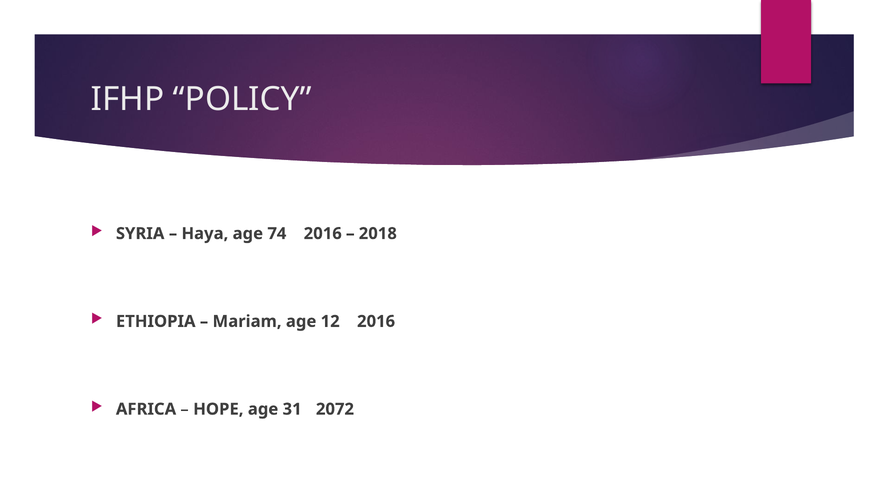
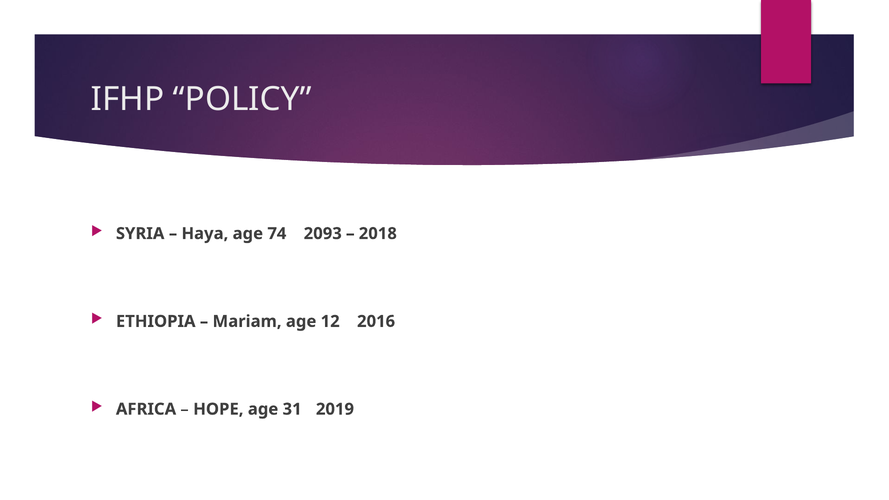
74 2016: 2016 -> 2093
2072: 2072 -> 2019
